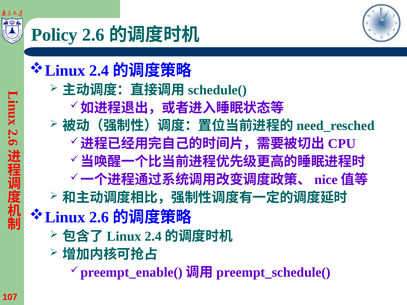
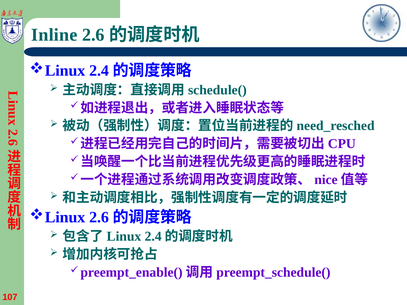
Policy: Policy -> Inline
